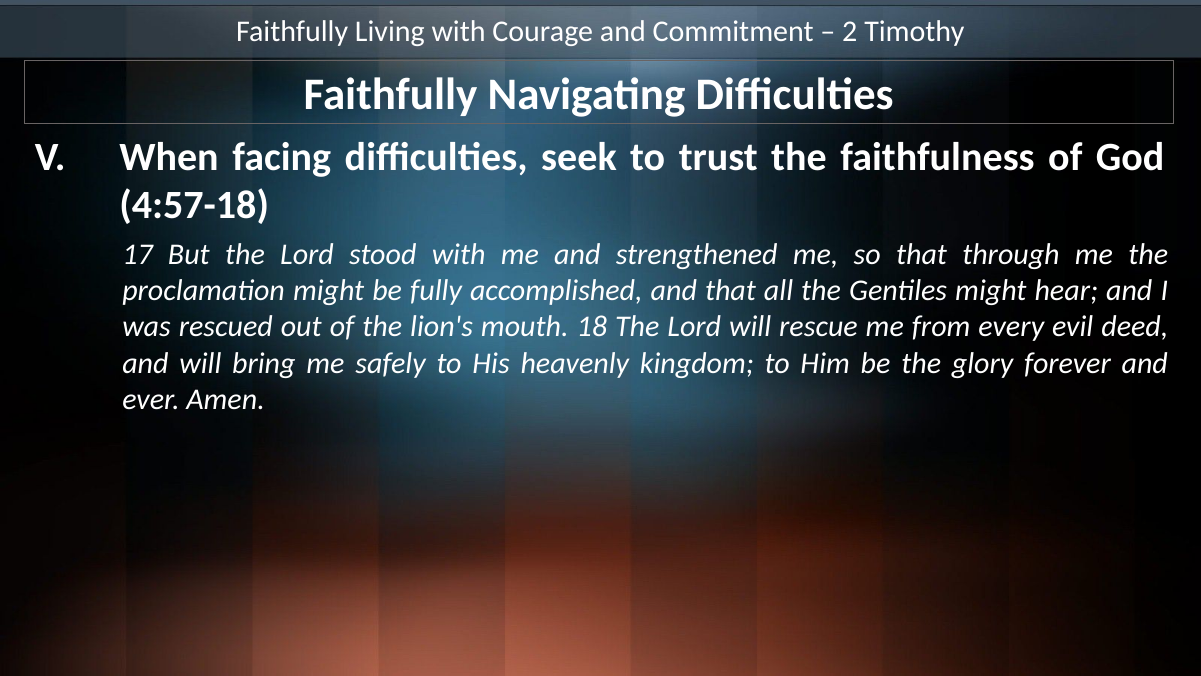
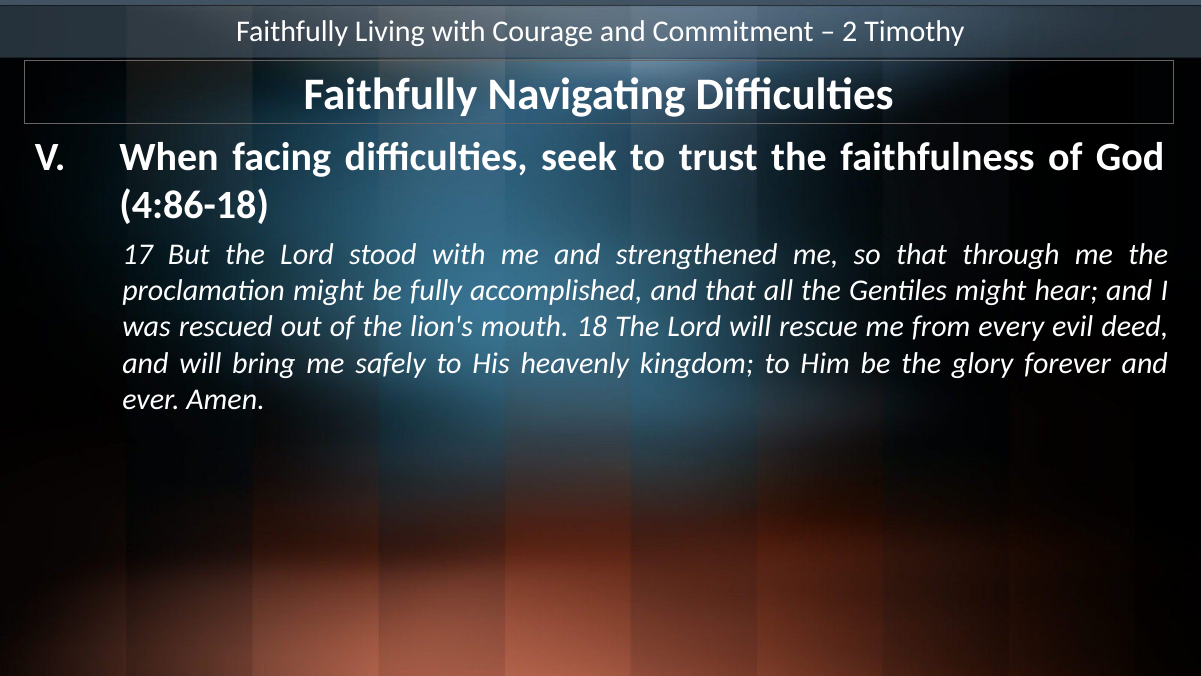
4:57-18: 4:57-18 -> 4:86-18
